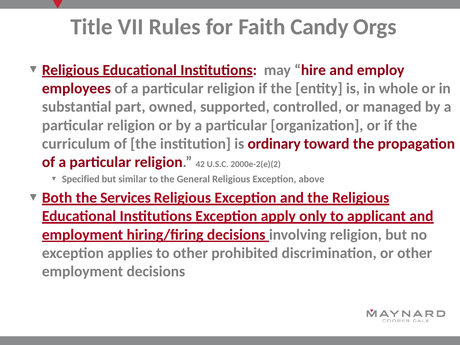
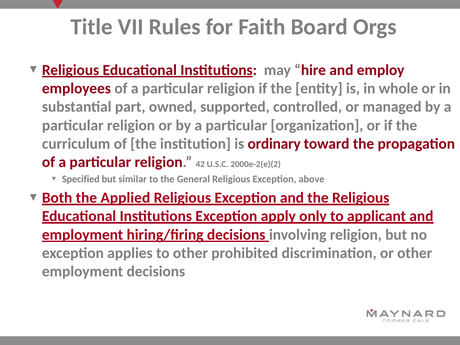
Candy: Candy -> Board
Services: Services -> Applied
